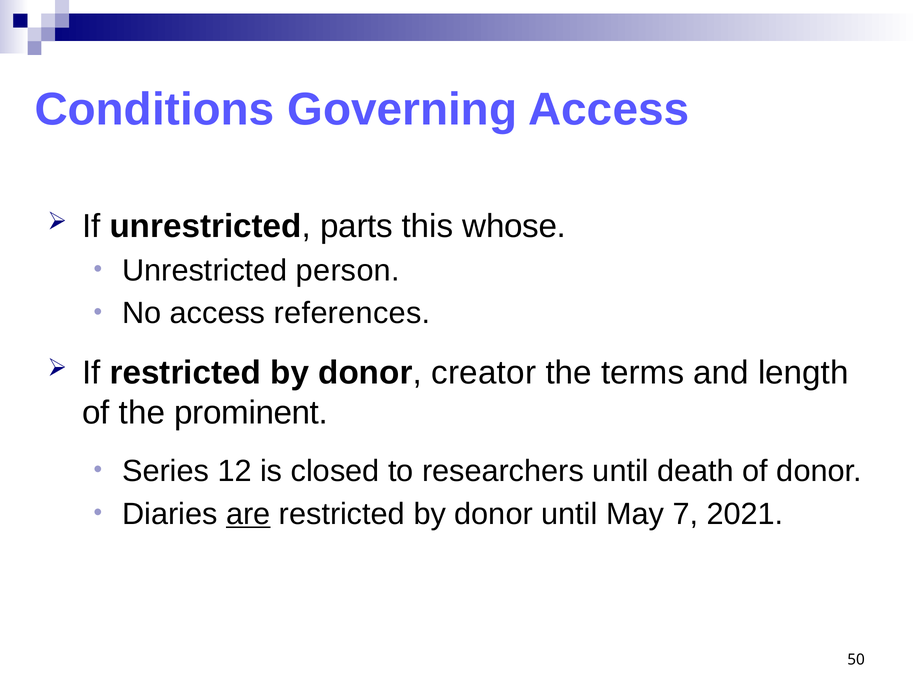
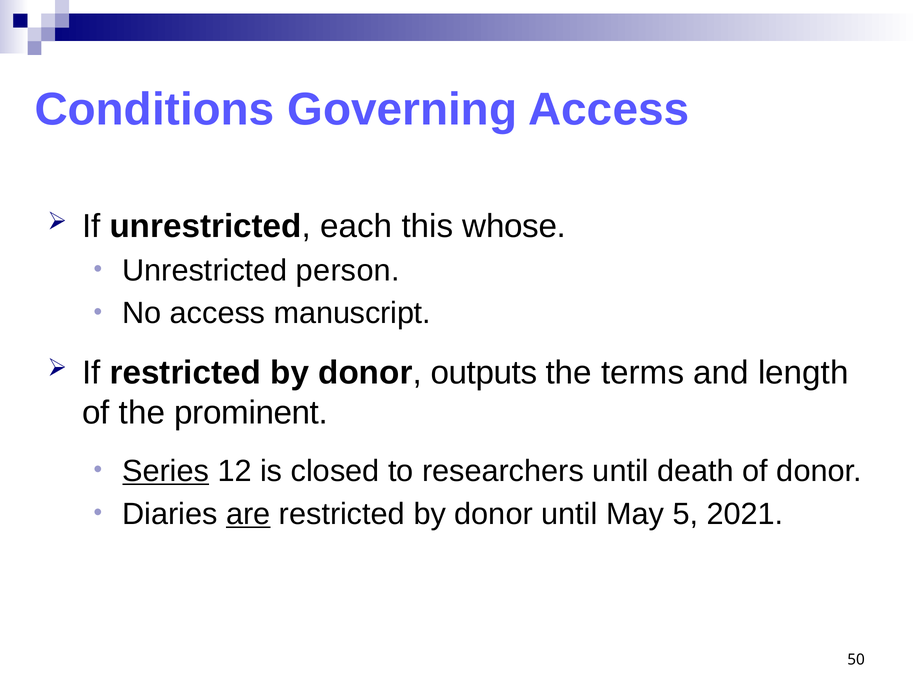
parts: parts -> each
references: references -> manuscript
creator: creator -> outputs
Series underline: none -> present
7: 7 -> 5
